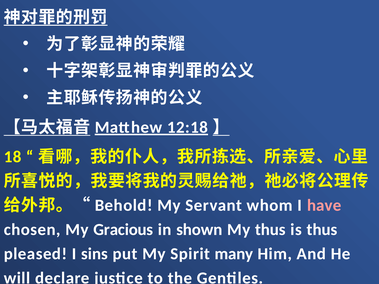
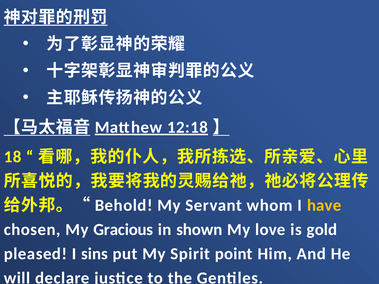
have colour: pink -> yellow
My thus: thus -> love
is thus: thus -> gold
many: many -> point
